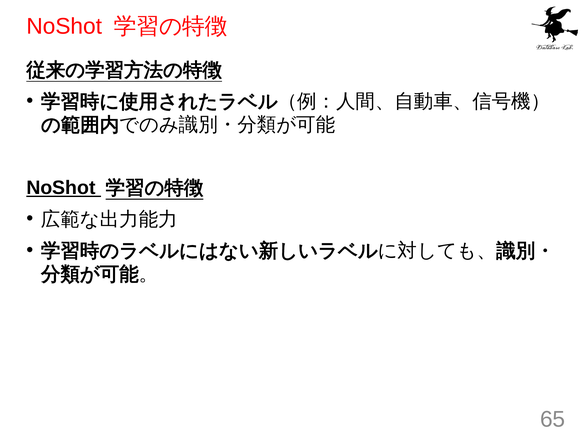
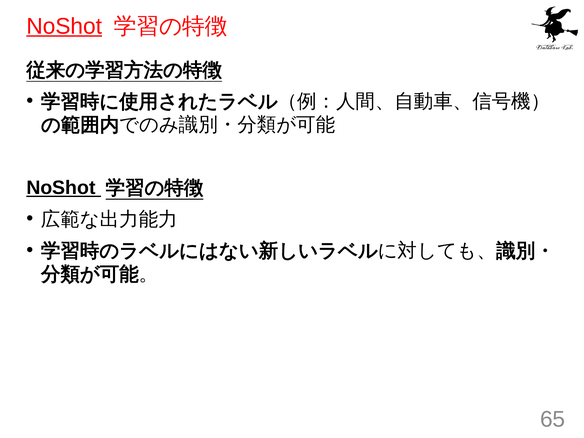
NoShot at (64, 26) underline: none -> present
